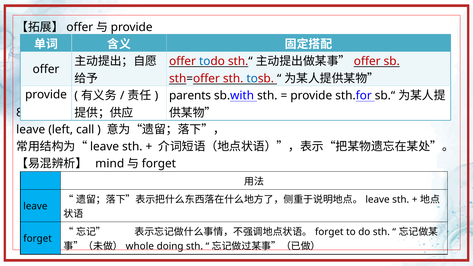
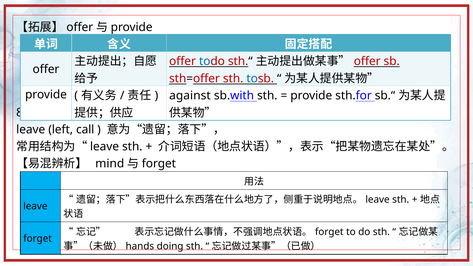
parents: parents -> against
whole: whole -> hands
